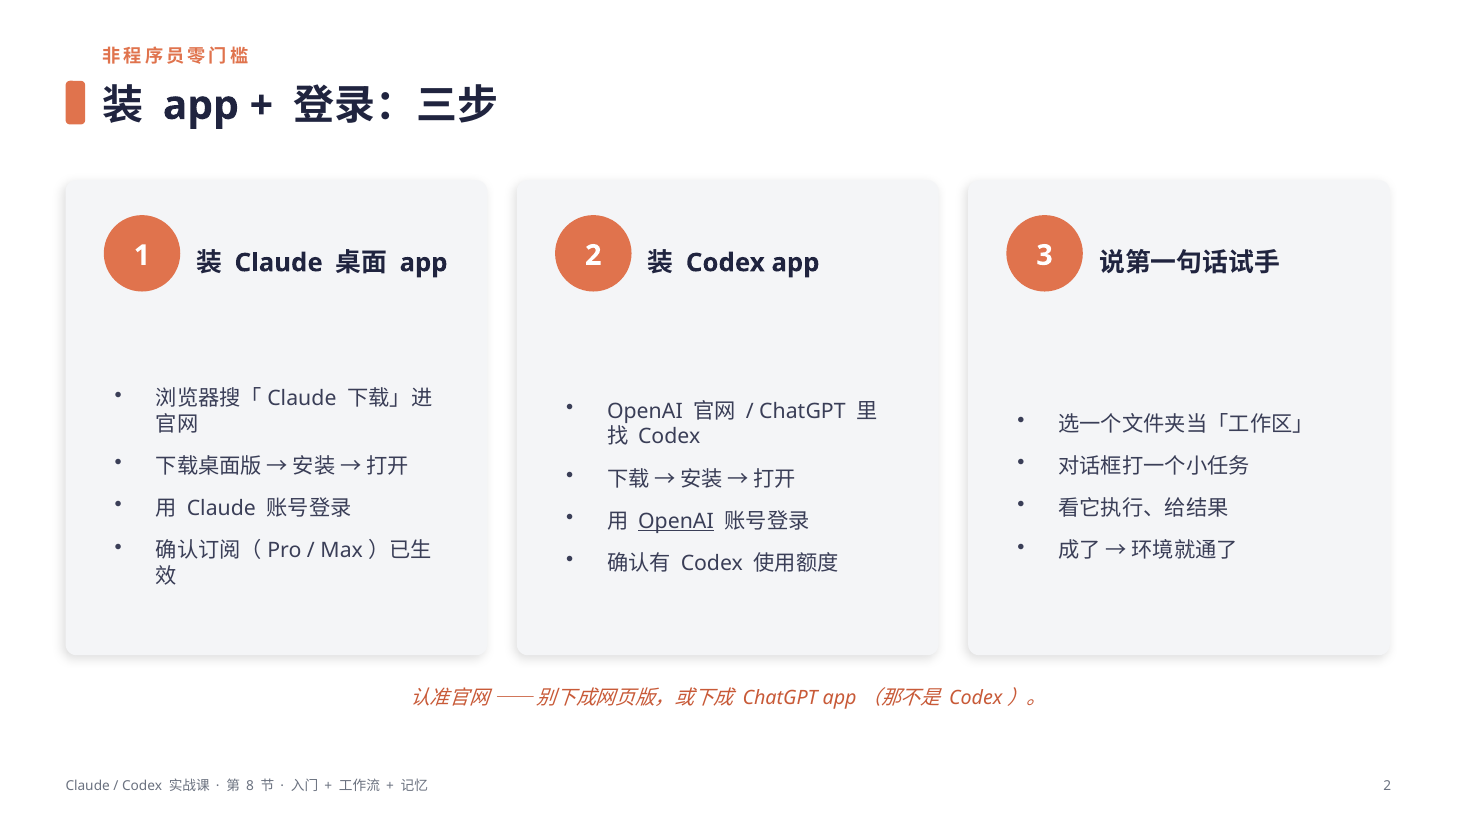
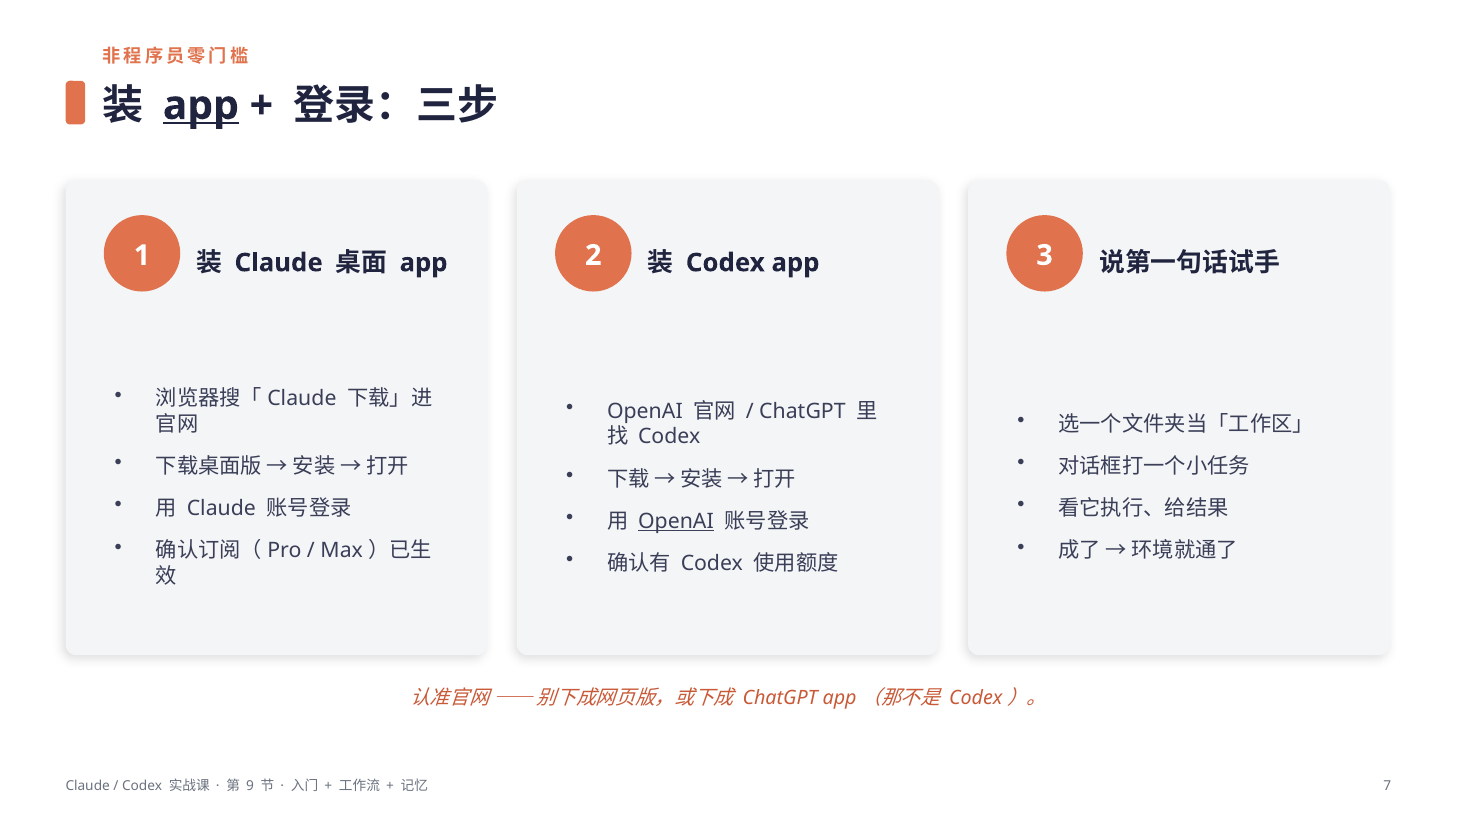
app at (201, 106) underline: none -> present
8: 8 -> 9
2 at (1387, 787): 2 -> 7
